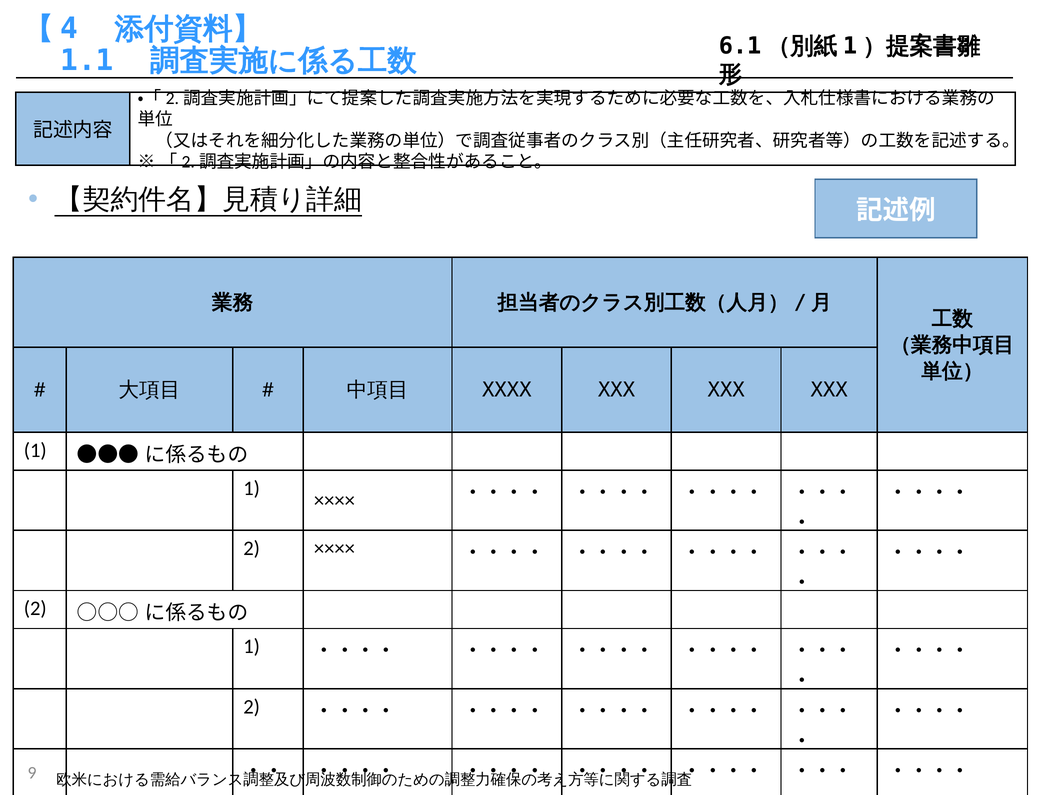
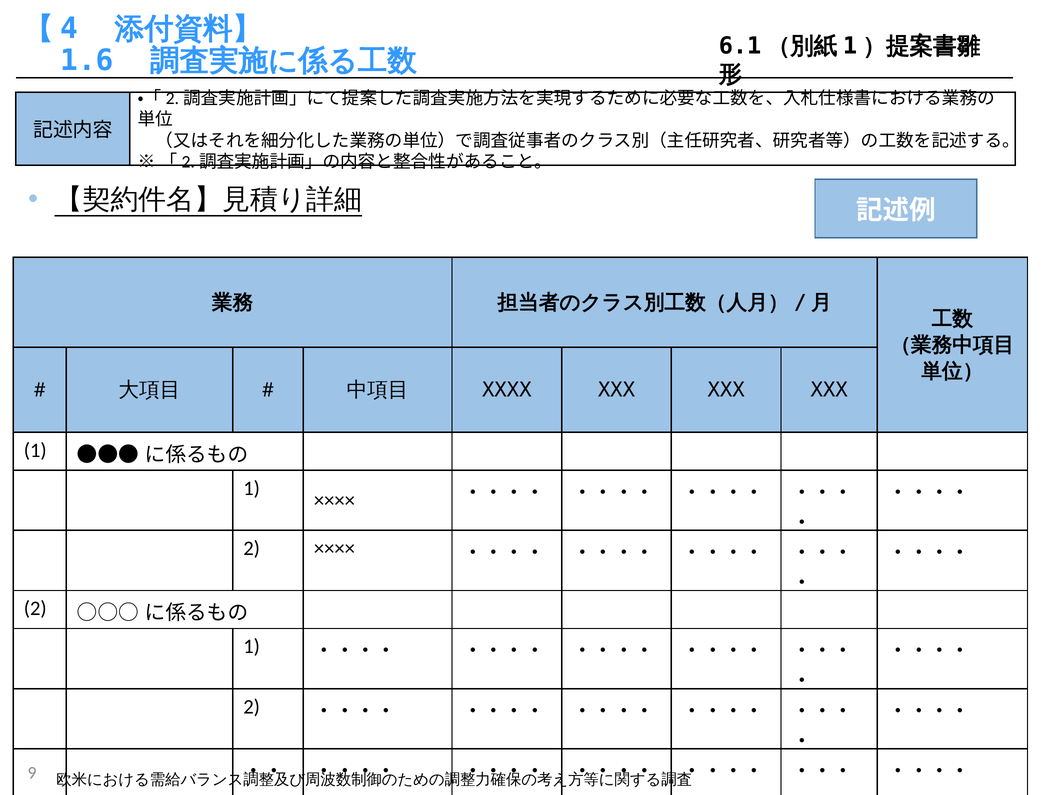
1.1: 1.1 -> 1.6
